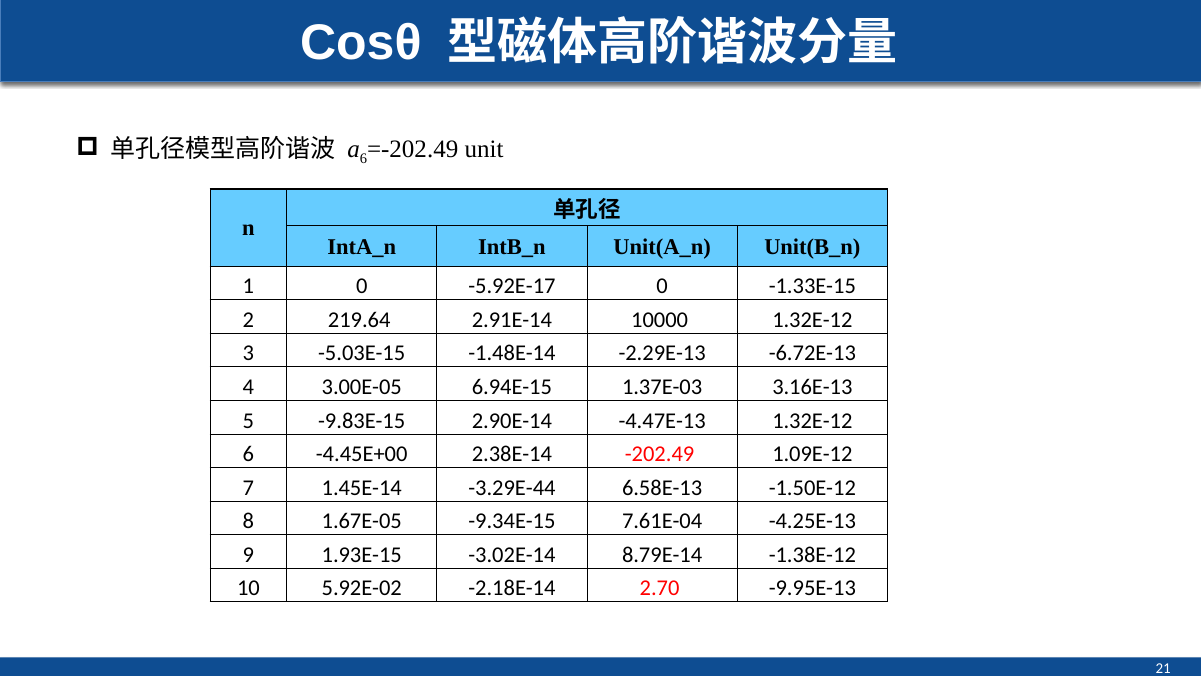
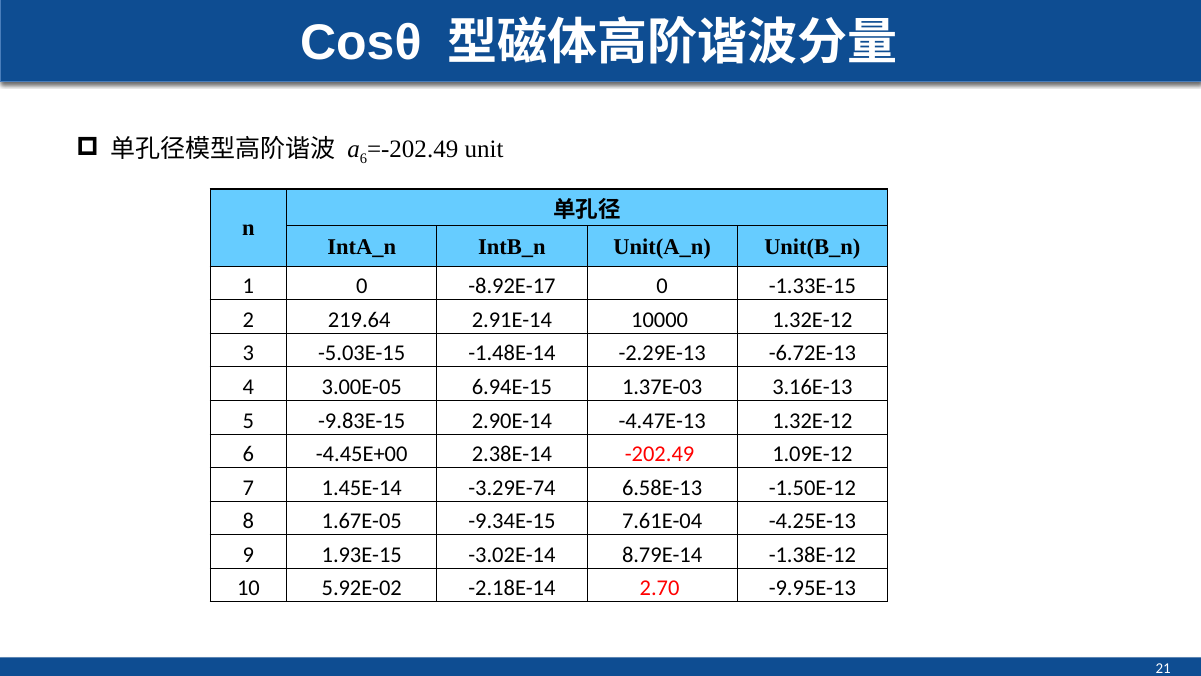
-5.92E-17: -5.92E-17 -> -8.92E-17
-3.29E-44: -3.29E-44 -> -3.29E-74
